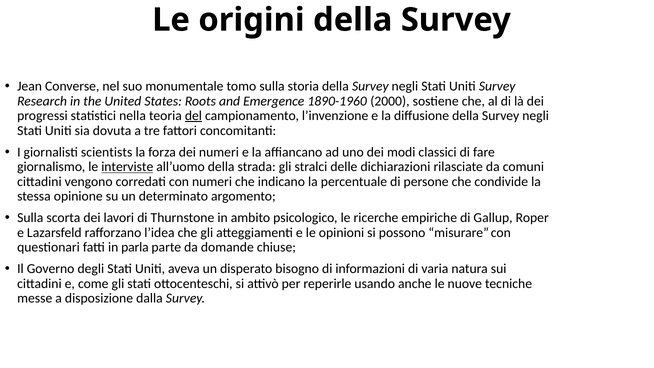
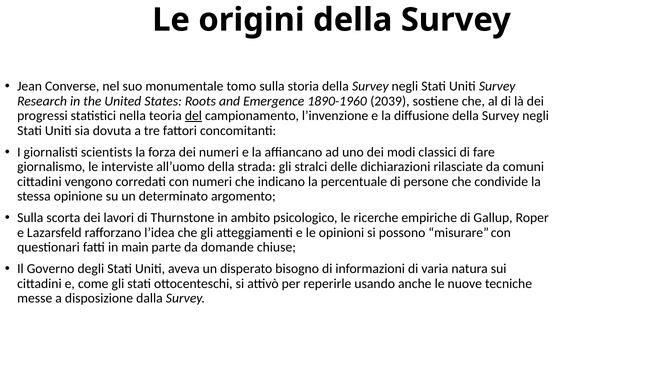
2000: 2000 -> 2039
interviste underline: present -> none
parla: parla -> main
